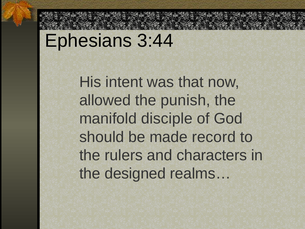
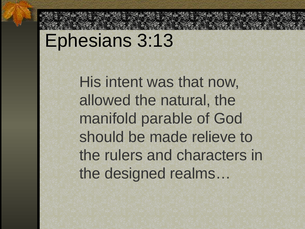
3:44: 3:44 -> 3:13
punish: punish -> natural
disciple: disciple -> parable
record: record -> relieve
